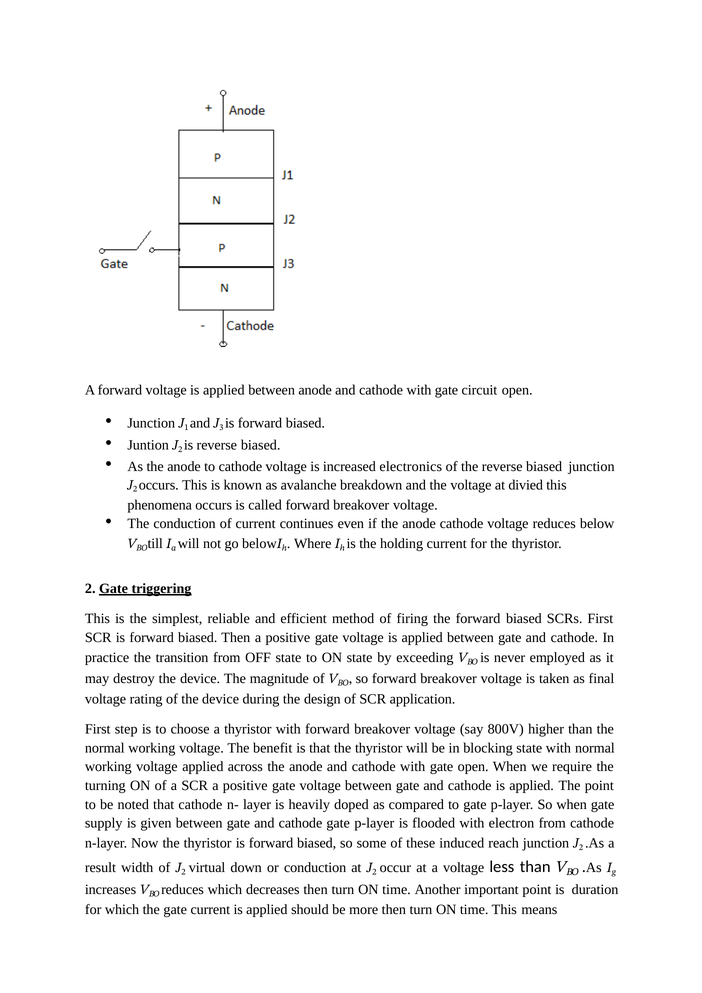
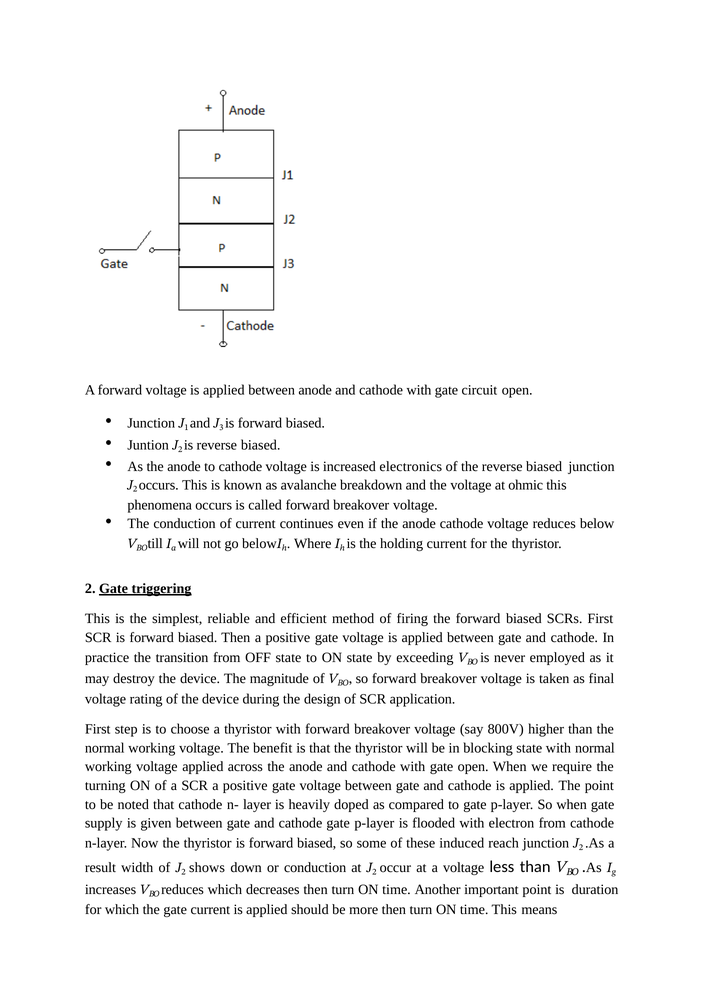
divied: divied -> ohmic
virtual: virtual -> shows
